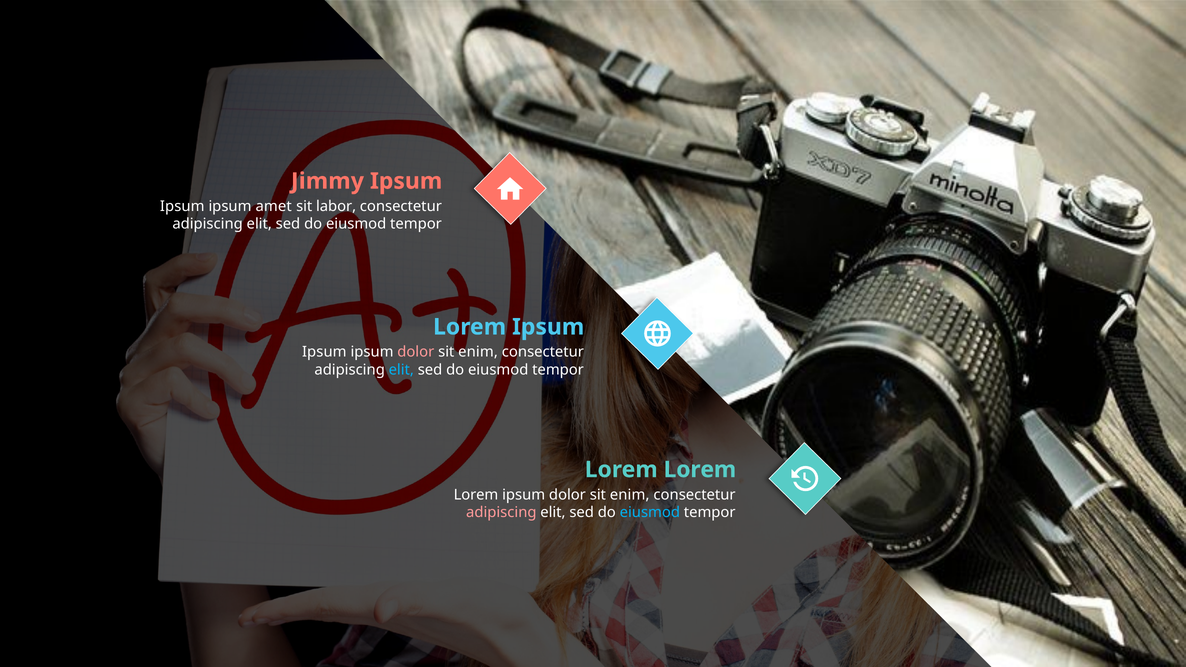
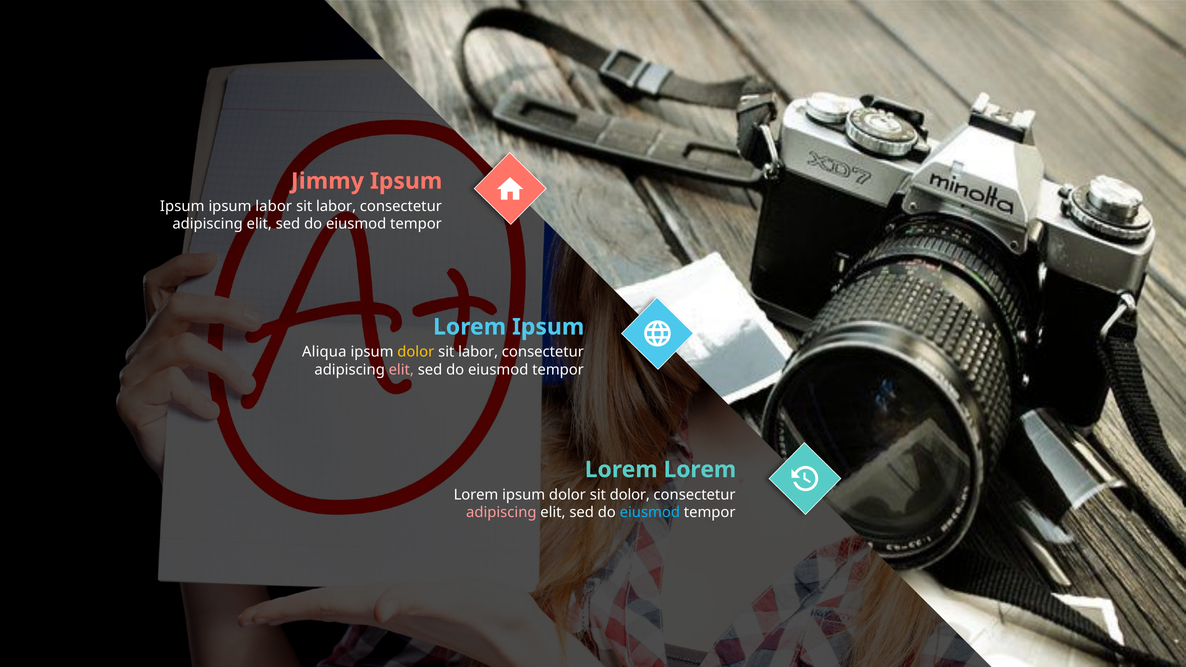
ipsum amet: amet -> labor
Ipsum at (324, 352): Ipsum -> Aliqua
dolor at (416, 352) colour: pink -> yellow
enim at (478, 352): enim -> labor
elit at (401, 370) colour: light blue -> pink
enim at (630, 495): enim -> dolor
